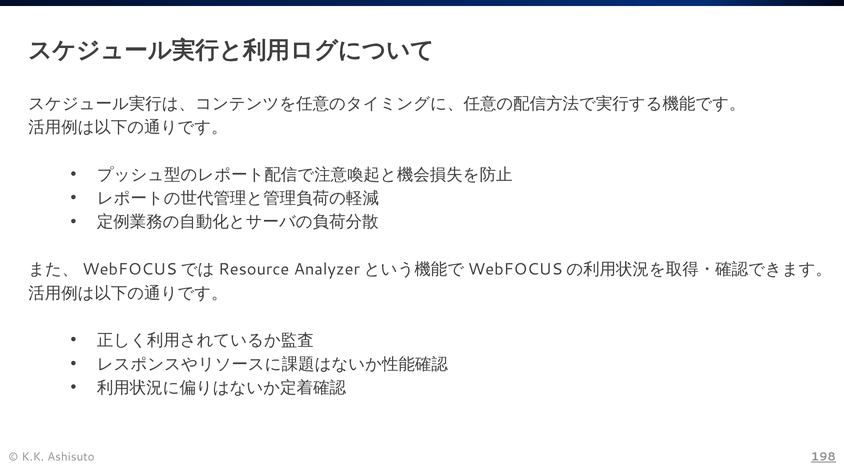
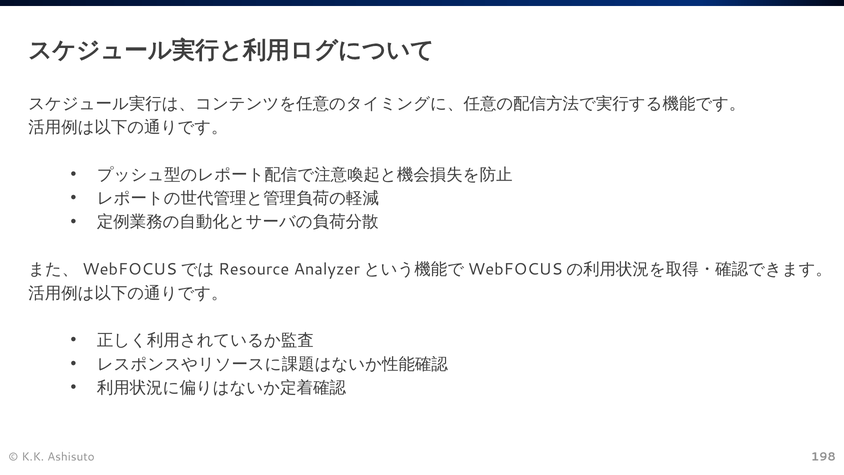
198 underline: present -> none
